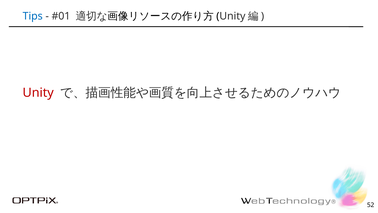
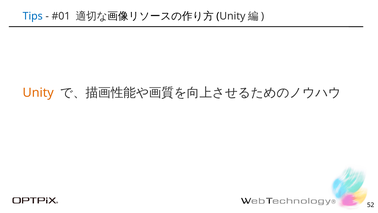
Unity colour: red -> orange
